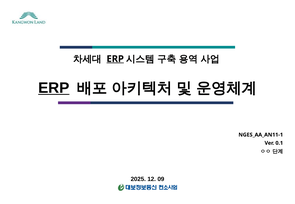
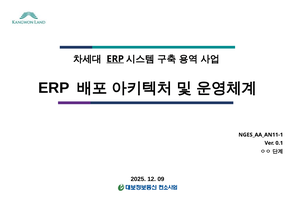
ERP at (54, 88) underline: present -> none
